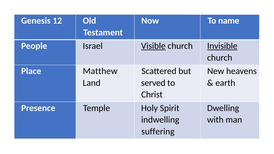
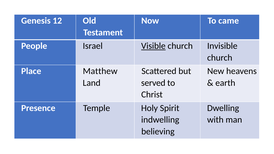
name: name -> came
Invisible underline: present -> none
suffering: suffering -> believing
